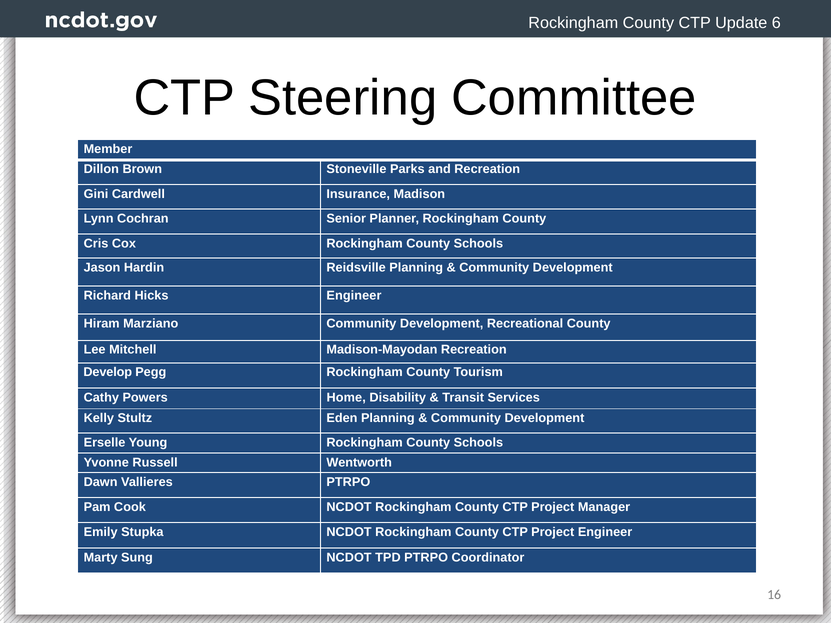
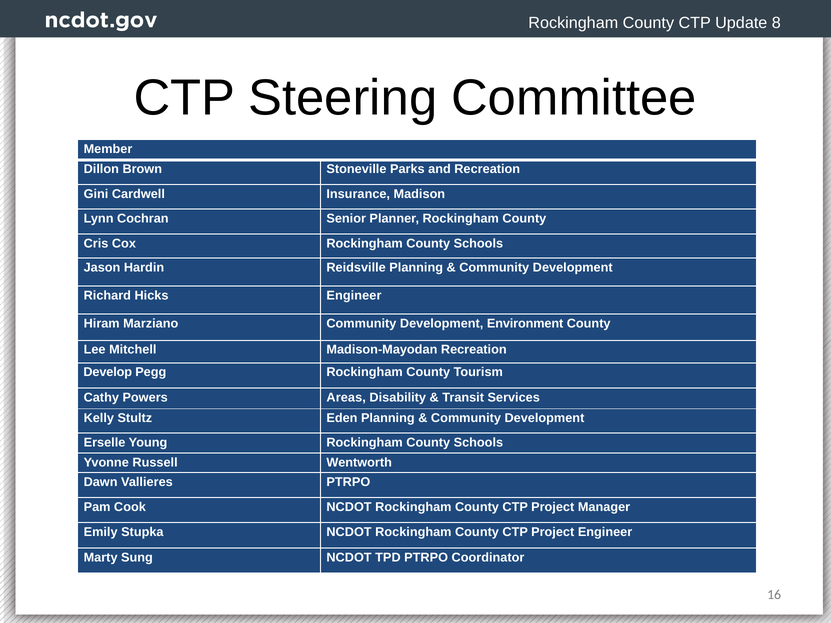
6: 6 -> 8
Recreational: Recreational -> Environment
Home: Home -> Areas
